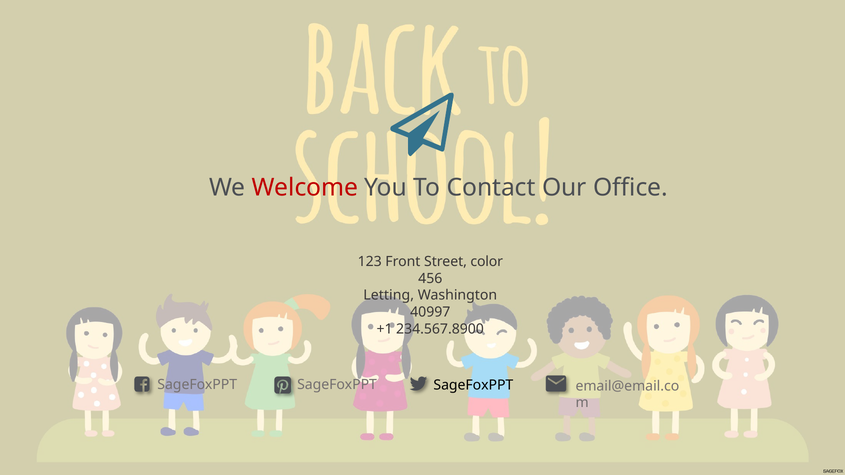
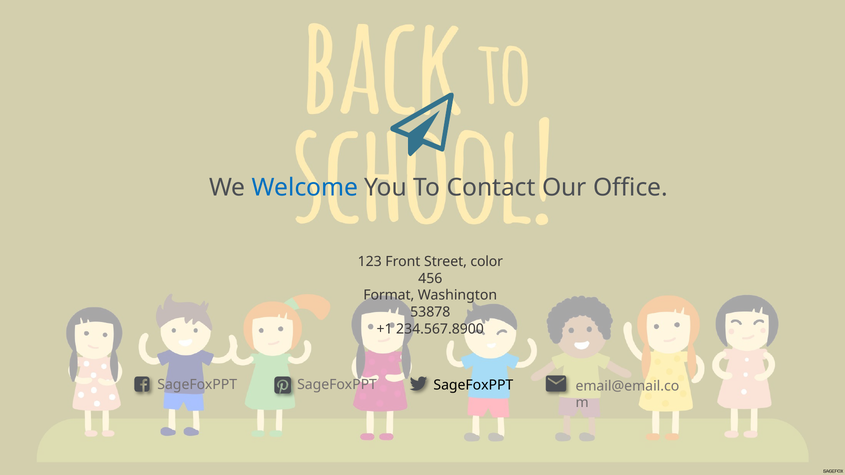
Welcome colour: red -> blue
Letting: Letting -> Format
40997: 40997 -> 53878
